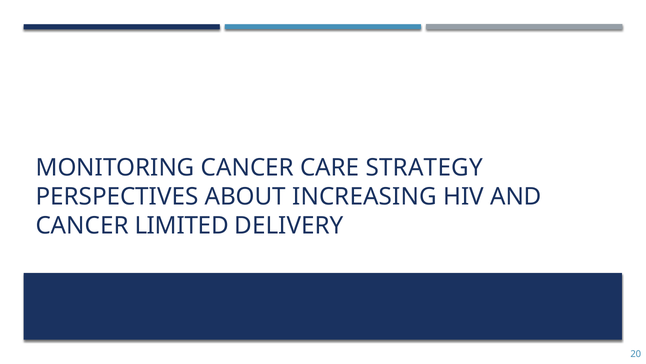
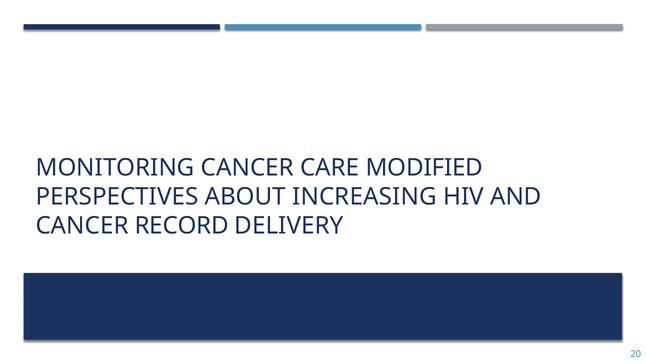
STRATEGY: STRATEGY -> MODIFIED
LIMITED: LIMITED -> RECORD
